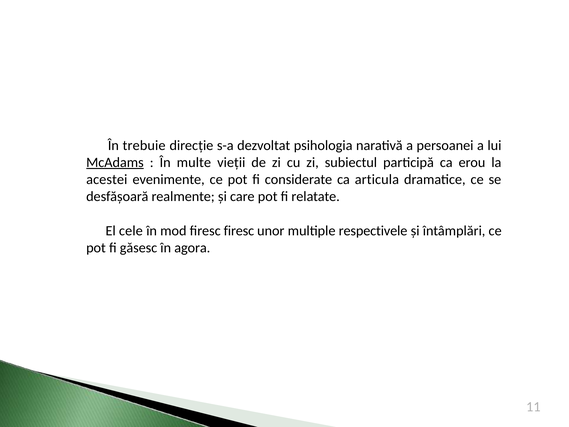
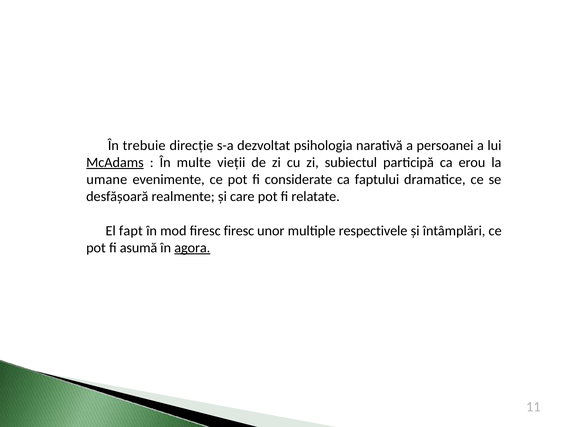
acestei: acestei -> umane
articula: articula -> faptului
cele: cele -> fapt
gǎsesc: gǎsesc -> asumă
agora underline: none -> present
